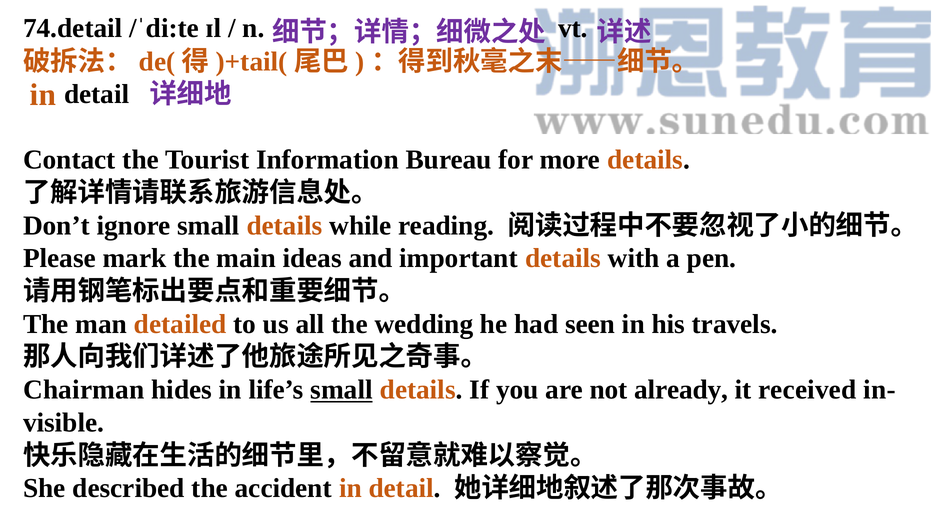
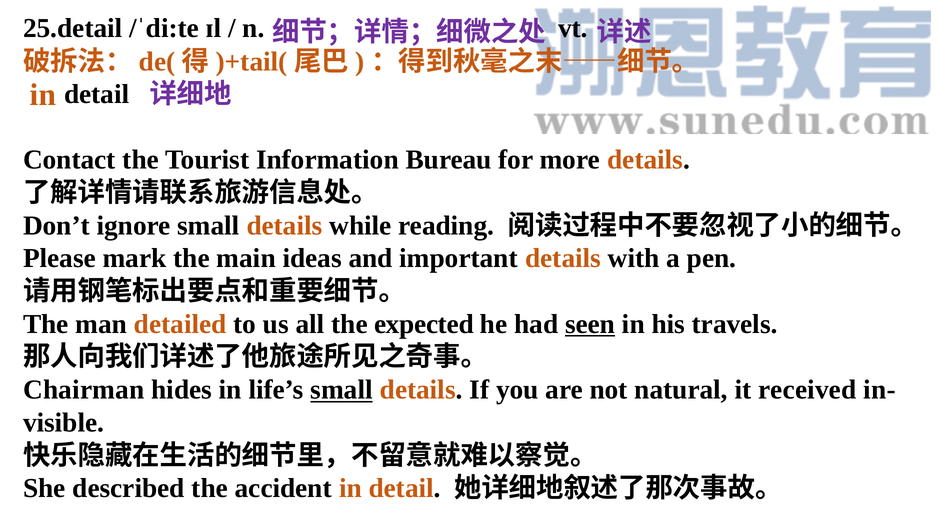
74.detail: 74.detail -> 25.detail
wedding: wedding -> expected
seen underline: none -> present
already: already -> natural
